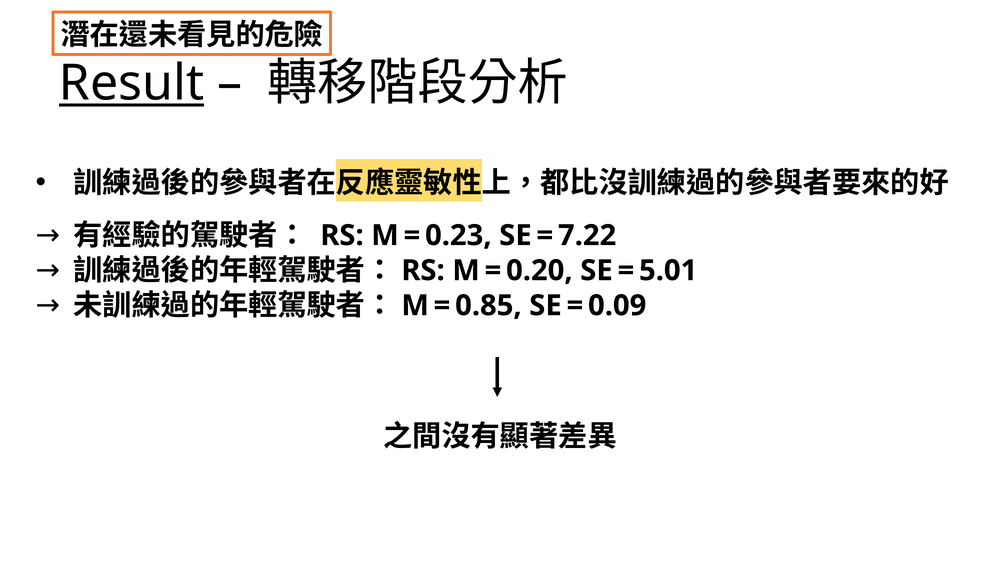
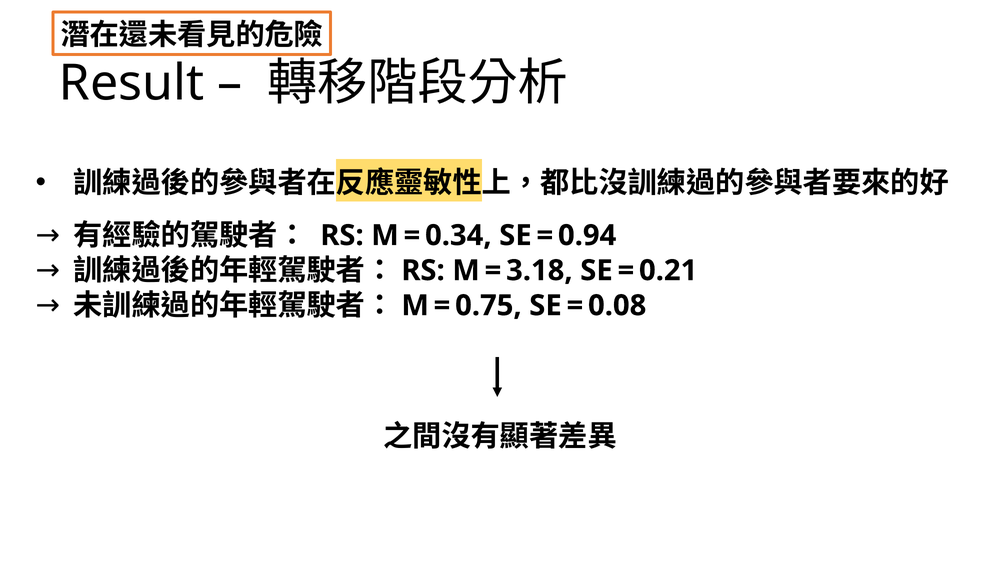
Result underline: present -> none
0.23: 0.23 -> 0.34
7.22: 7.22 -> 0.94
0.20: 0.20 -> 3.18
5.01: 5.01 -> 0.21
0.85: 0.85 -> 0.75
0.09: 0.09 -> 0.08
